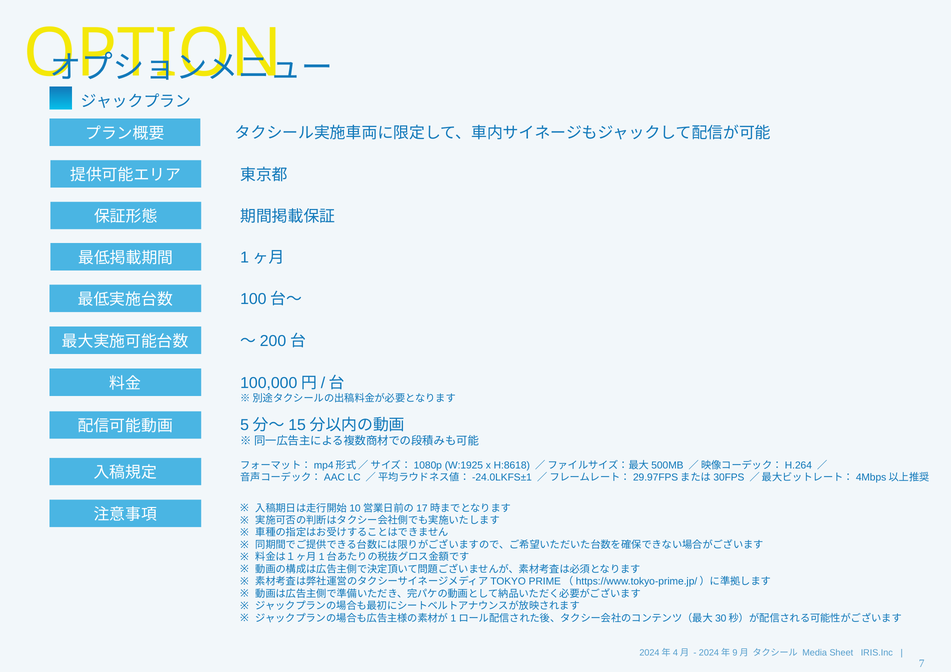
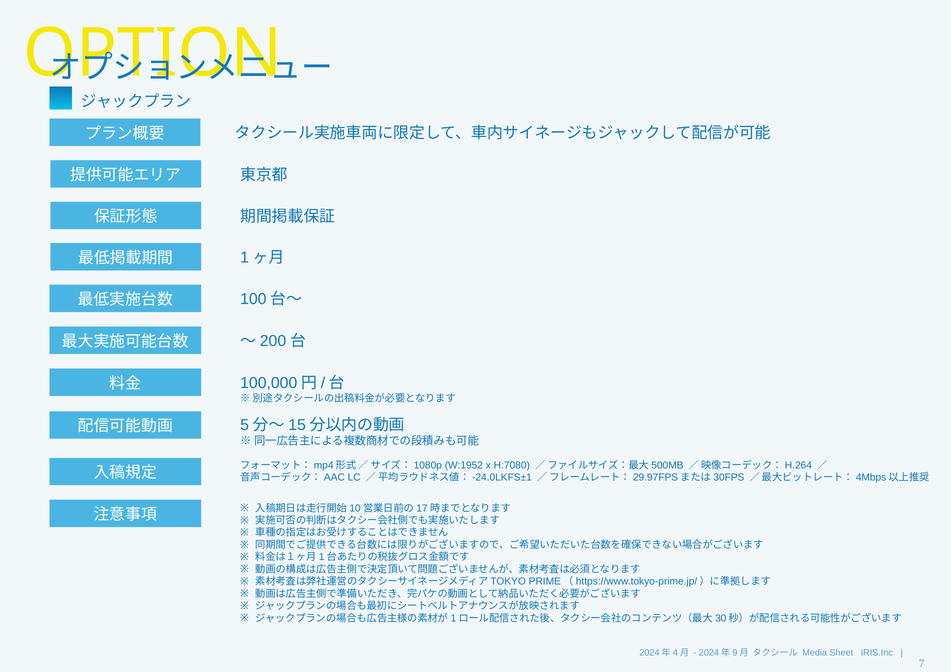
W:1925: W:1925 -> W:1952
H:8618: H:8618 -> H:7080
